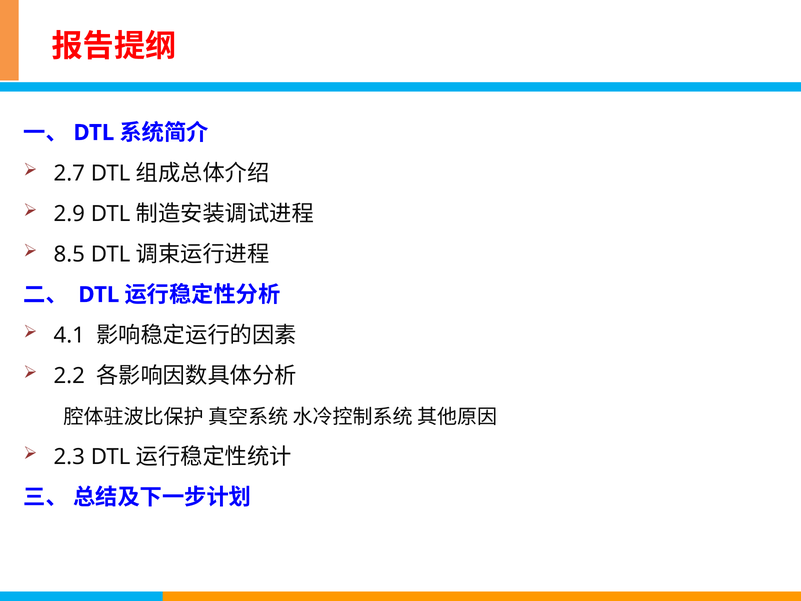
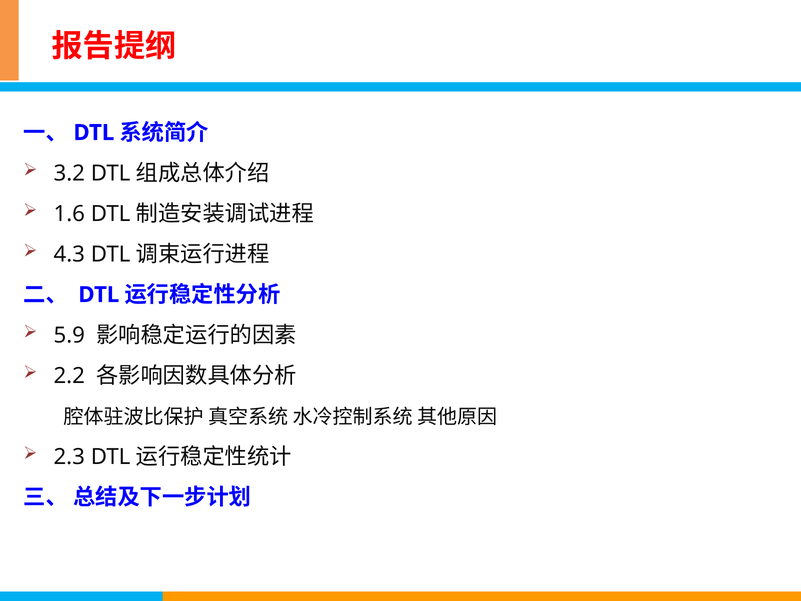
2.7: 2.7 -> 3.2
2.9: 2.9 -> 1.6
8.5: 8.5 -> 4.3
4.1: 4.1 -> 5.9
